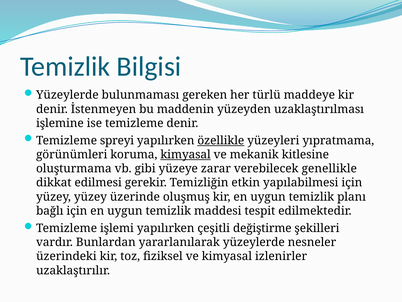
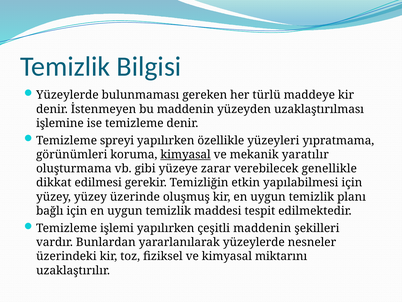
özellikle underline: present -> none
kitlesine: kitlesine -> yaratılır
çeşitli değiştirme: değiştirme -> maddenin
izlenirler: izlenirler -> miktarını
